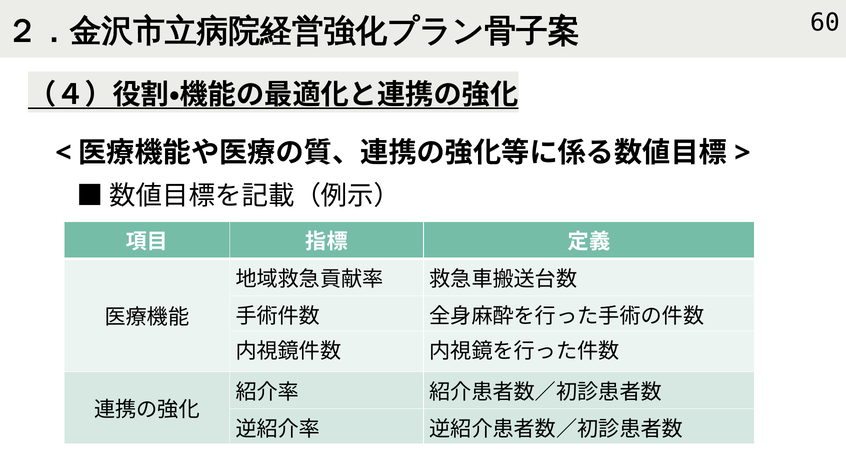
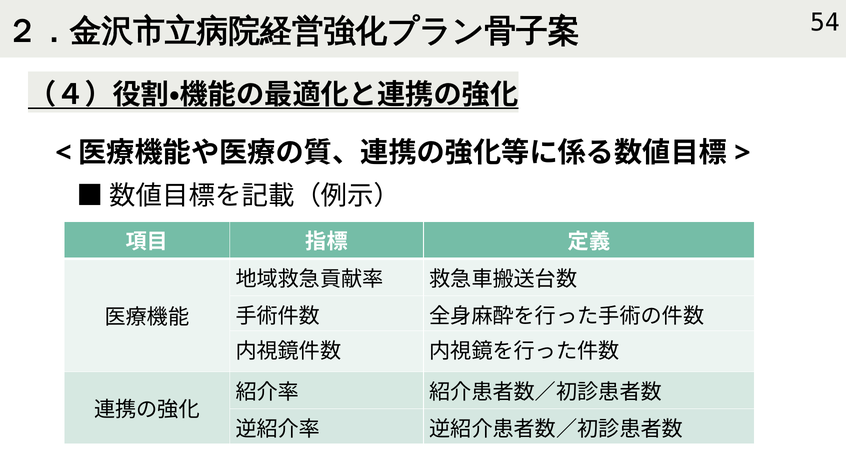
60: 60 -> 54
